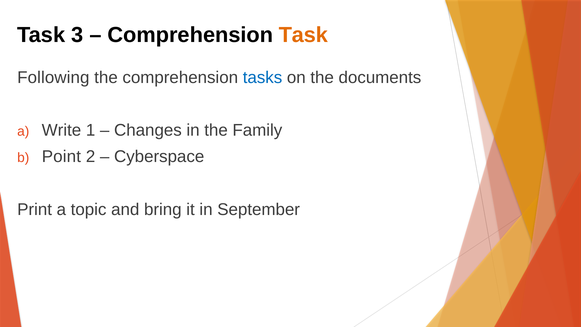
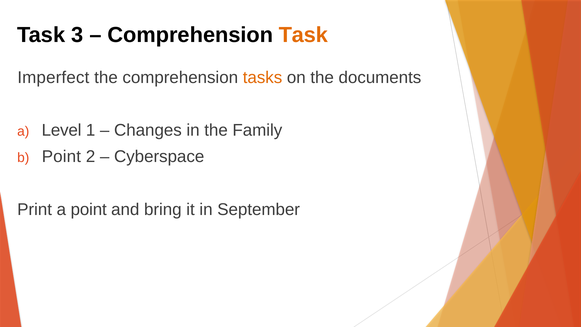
Following: Following -> Imperfect
tasks colour: blue -> orange
Write: Write -> Level
a topic: topic -> point
